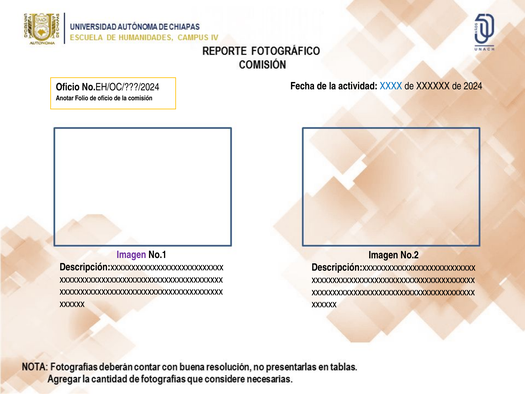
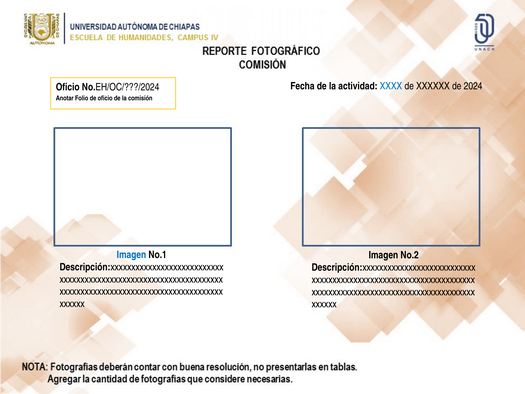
Imagen at (131, 255) colour: purple -> blue
